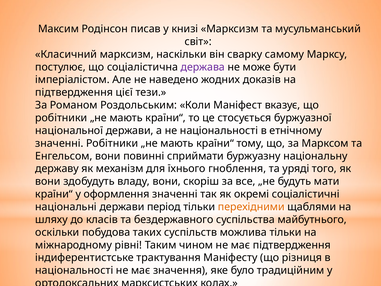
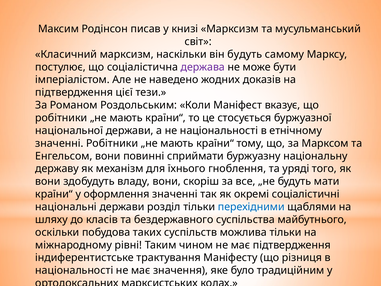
він сварку: сварку -> будуть
період: період -> розділ
перехідними colour: orange -> blue
